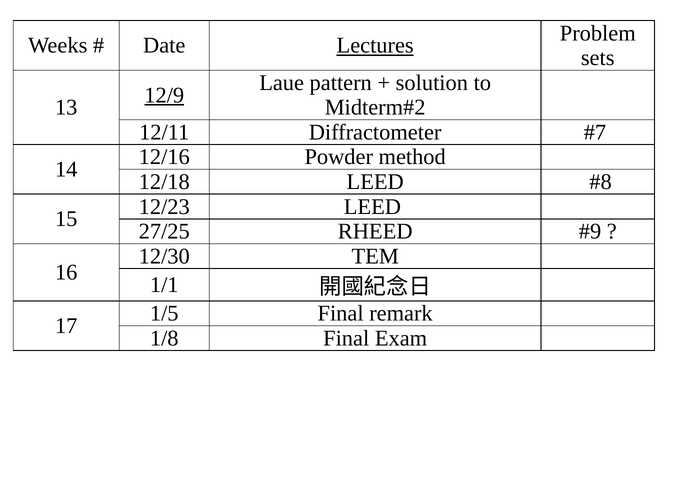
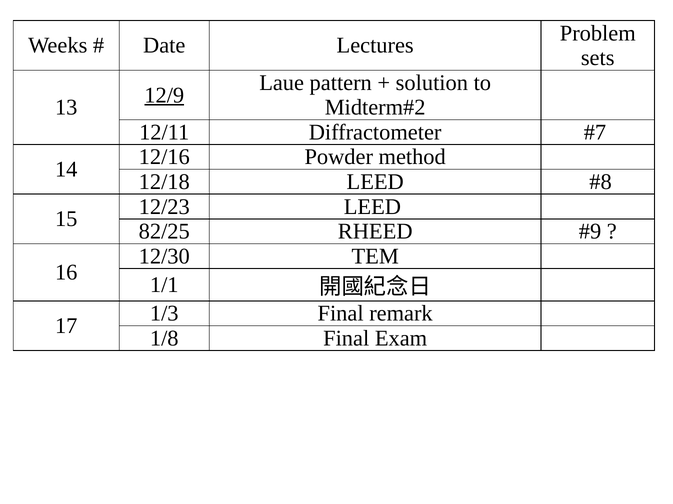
Lectures underline: present -> none
27/25: 27/25 -> 82/25
1/5: 1/5 -> 1/3
